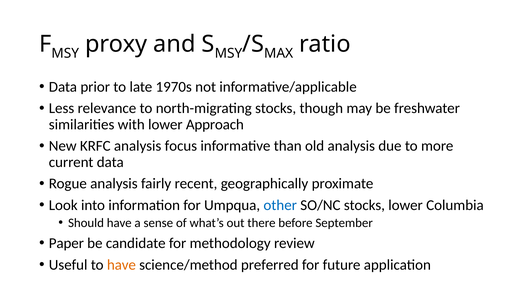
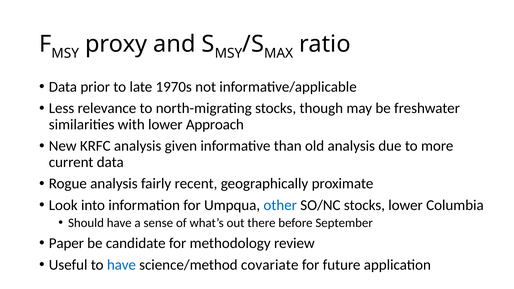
focus: focus -> given
have at (121, 265) colour: orange -> blue
preferred: preferred -> covariate
